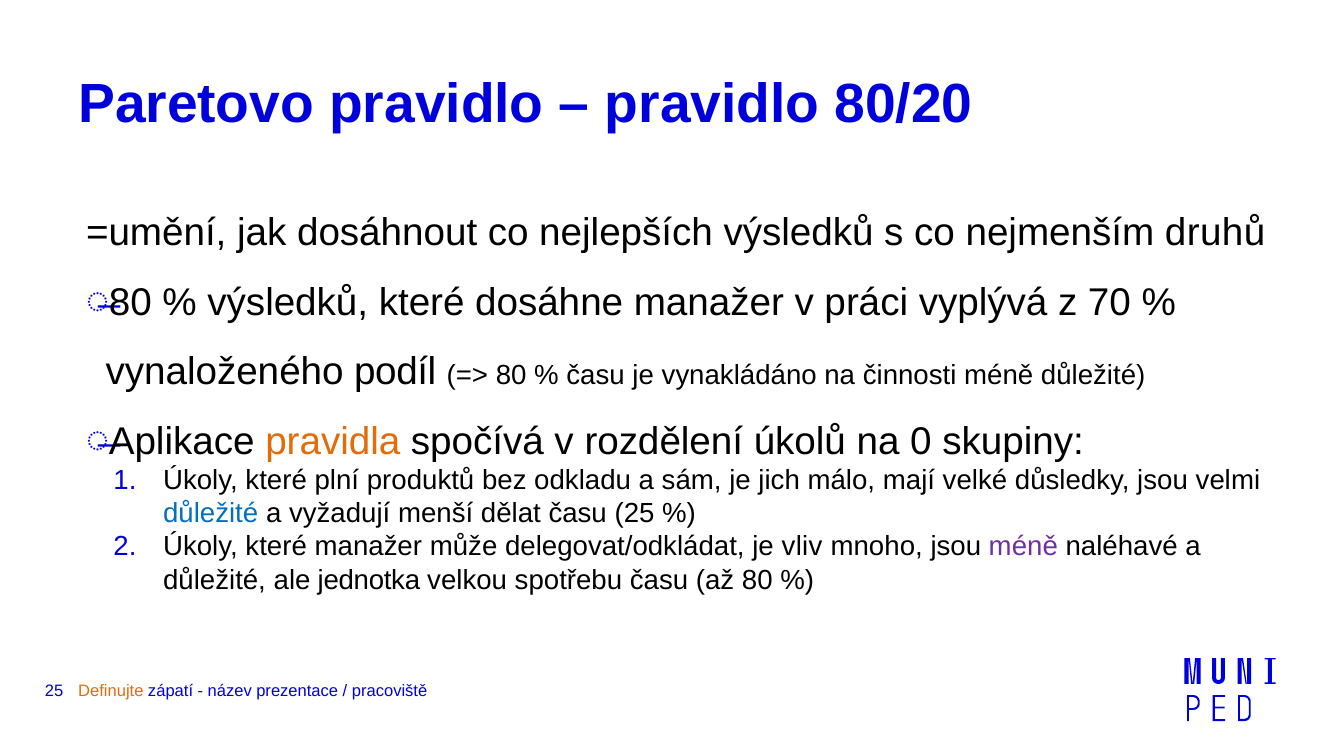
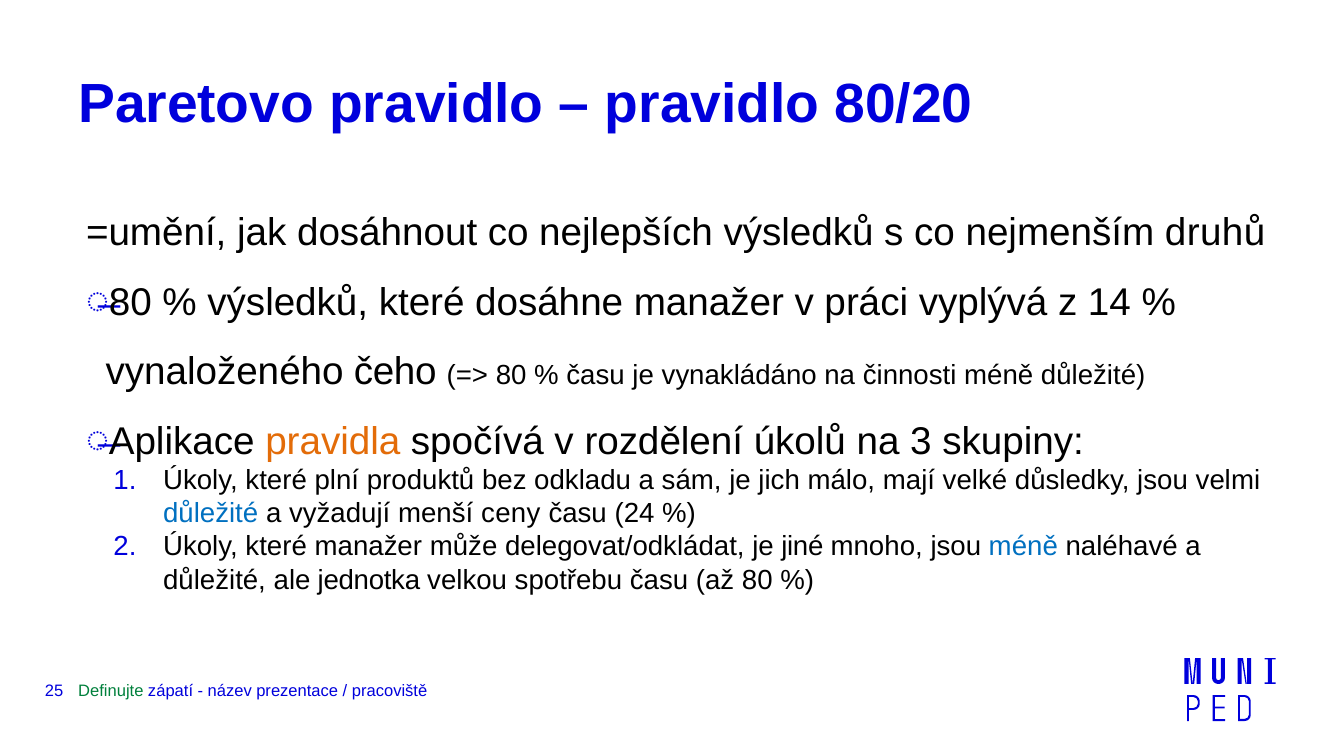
70: 70 -> 14
podíl: podíl -> čeho
0: 0 -> 3
dělat: dělat -> ceny
času 25: 25 -> 24
vliv: vliv -> jiné
méně at (1023, 547) colour: purple -> blue
Definujte colour: orange -> green
